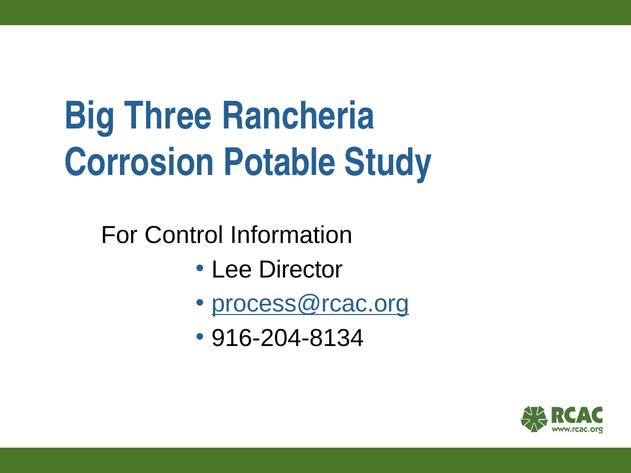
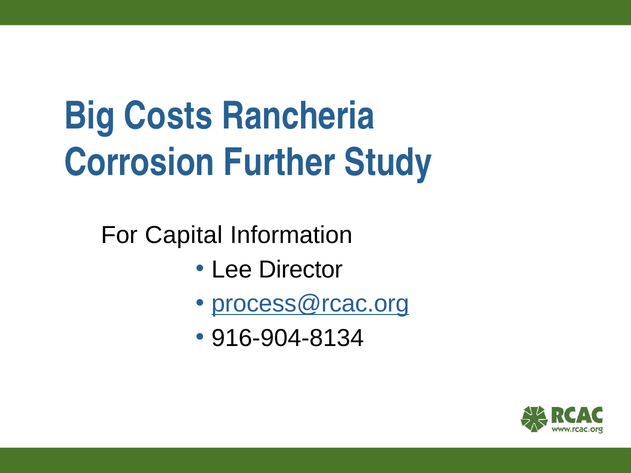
Three: Three -> Costs
Potable: Potable -> Further
Control: Control -> Capital
916-204-8134: 916-204-8134 -> 916-904-8134
